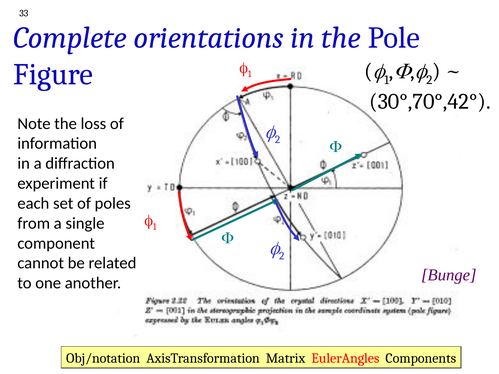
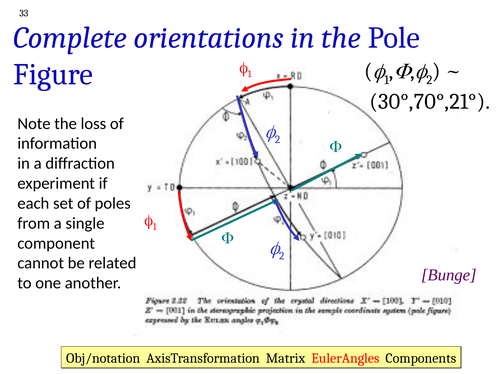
30°,70°,42°: 30°,70°,42° -> 30°,70°,21°
